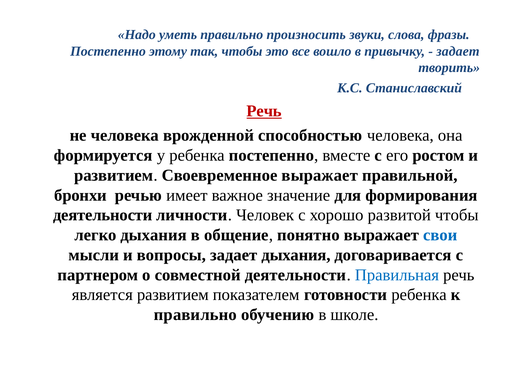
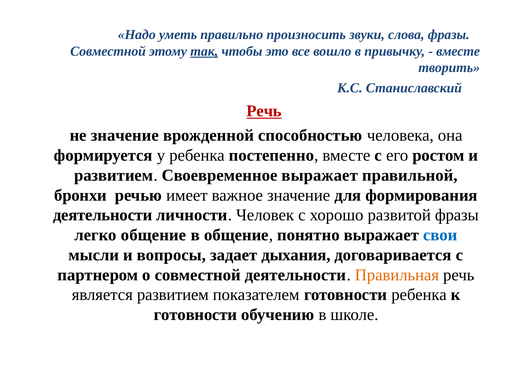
Постепенно at (108, 51): Постепенно -> Совместной
так underline: none -> present
задает at (458, 51): задает -> вместе
не человека: человека -> значение
развитой чтобы: чтобы -> фразы
легко дыхания: дыхания -> общение
Правильная colour: blue -> orange
правильно at (195, 315): правильно -> готовности
